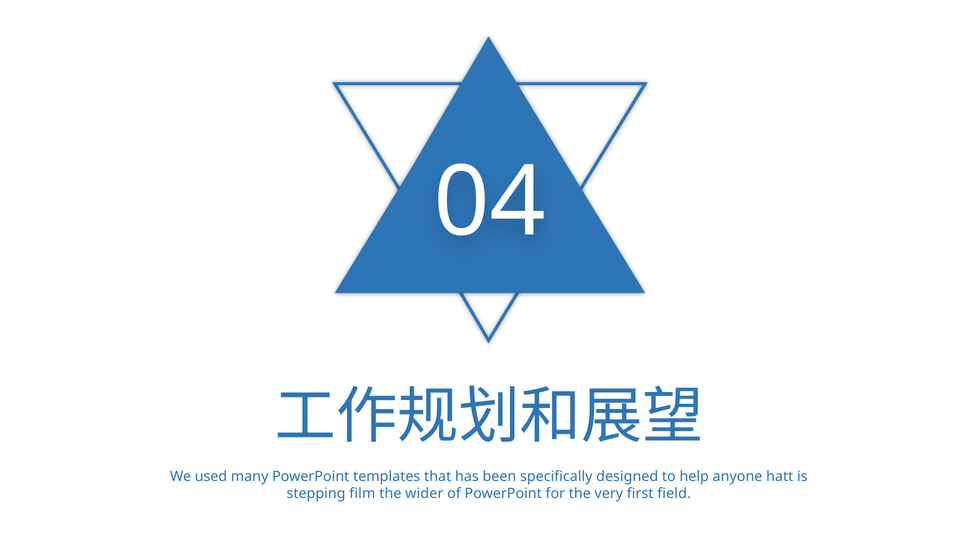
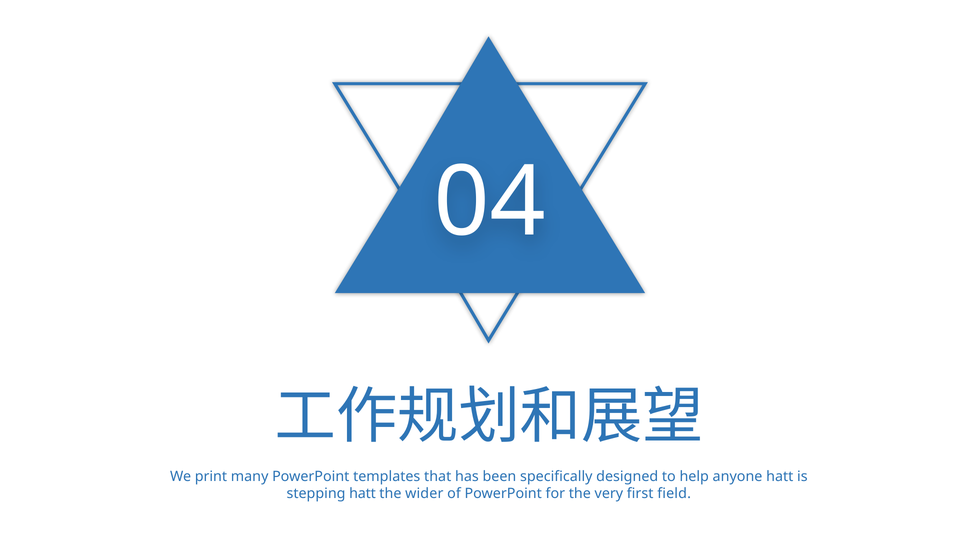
used: used -> print
stepping film: film -> hatt
